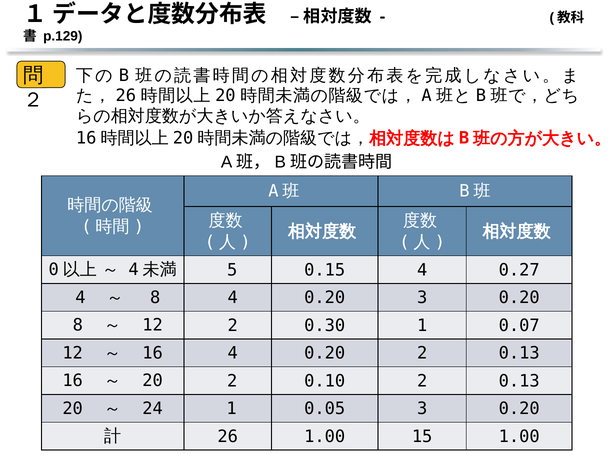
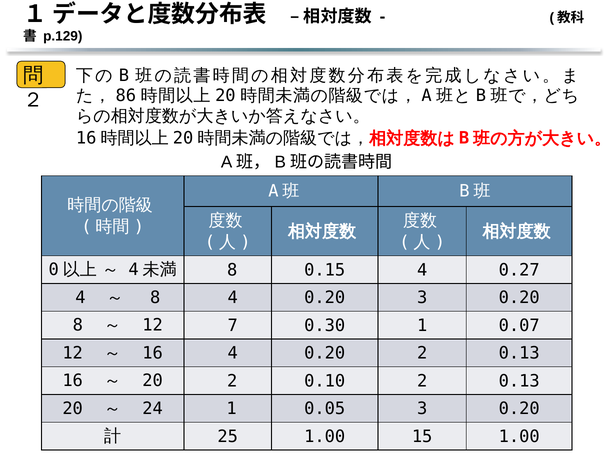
26 at (126, 96): 26 -> 86
5 at (232, 270): 5 -> 8
12 2: 2 -> 7
26 at (228, 436): 26 -> 25
